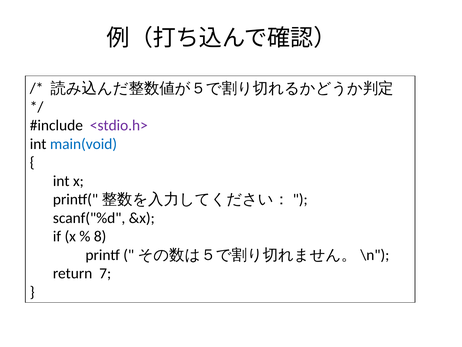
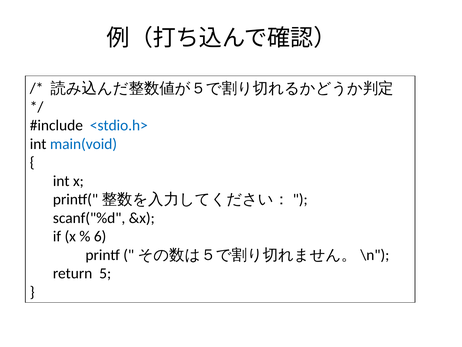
<stdio.h> colour: purple -> blue
8: 8 -> 6
7: 7 -> 5
